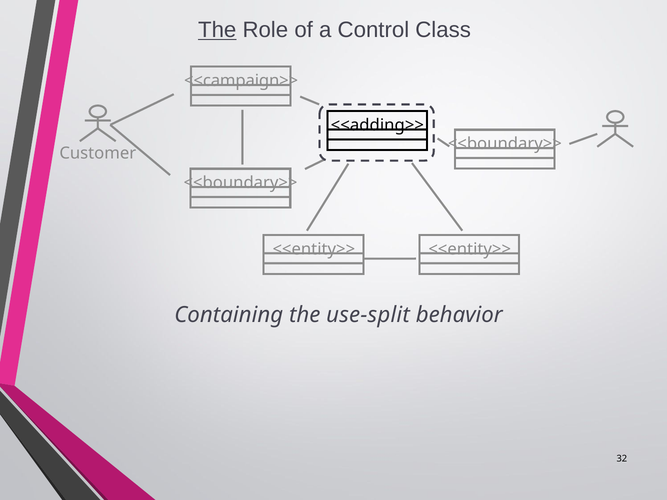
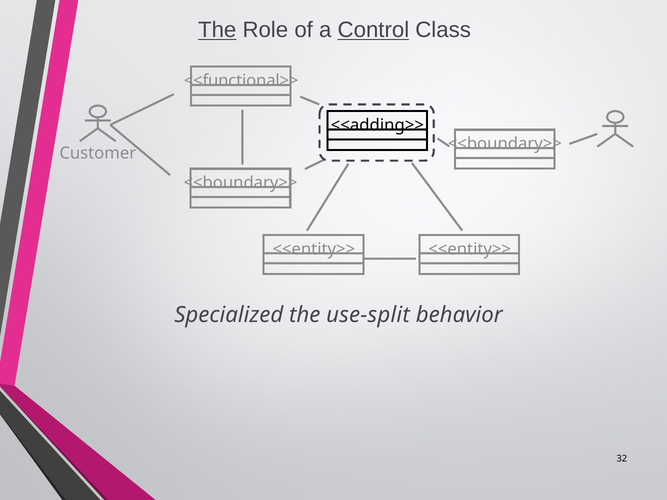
Control underline: none -> present
<<campaign>>: <<campaign>> -> <<functional>>
Containing: Containing -> Specialized
